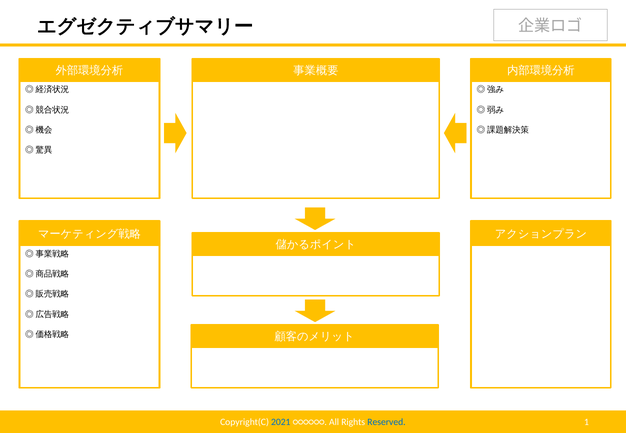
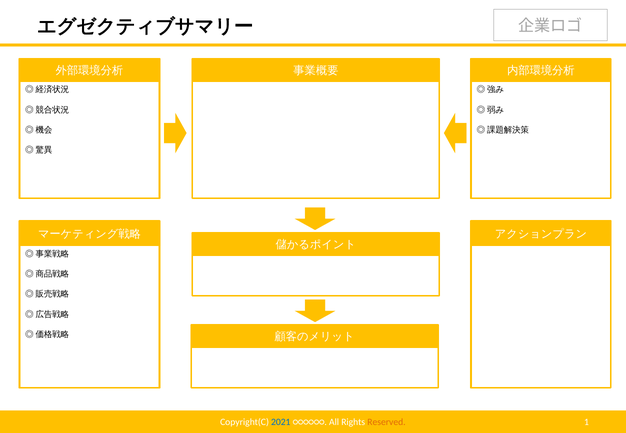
Reserved colour: blue -> orange
